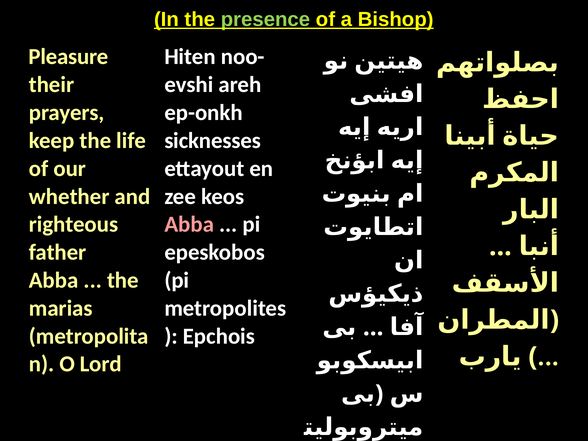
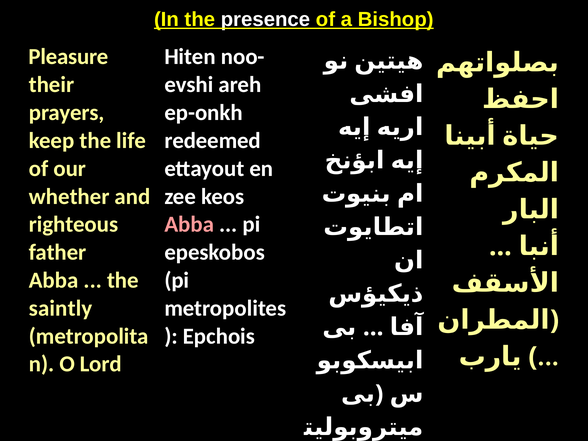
presence colour: light green -> white
sicknesses: sicknesses -> redeemed
marias: marias -> saintly
